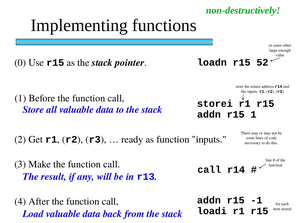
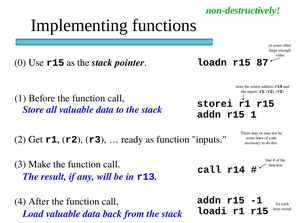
52: 52 -> 87
